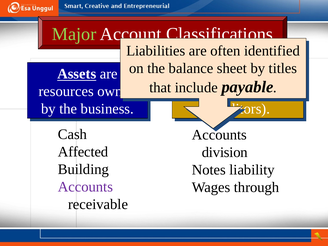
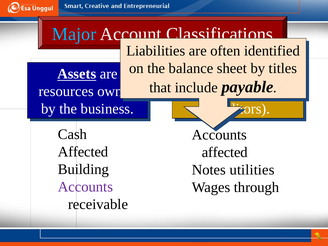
Major colour: light green -> light blue
division at (225, 152): division -> affected
liability: liability -> utilities
